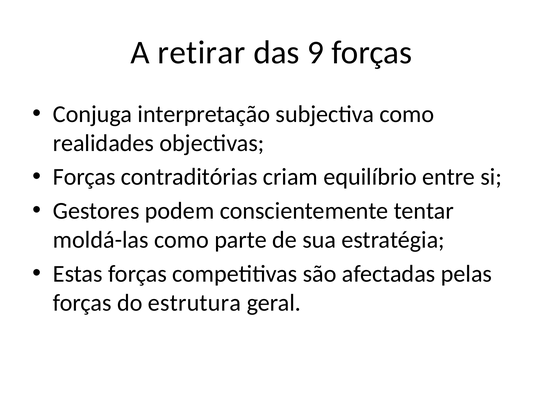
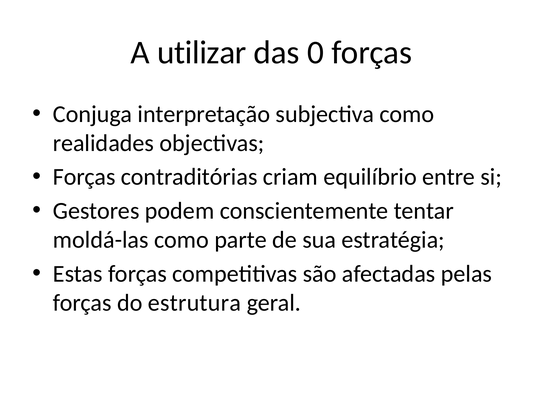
retirar: retirar -> utilizar
9: 9 -> 0
